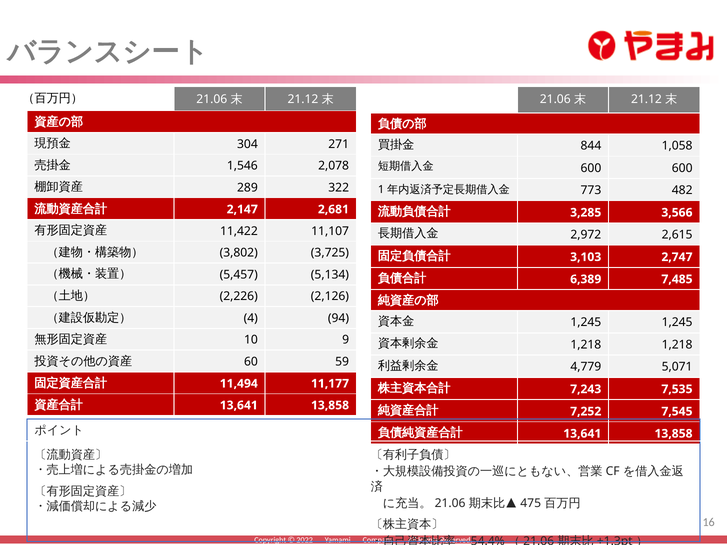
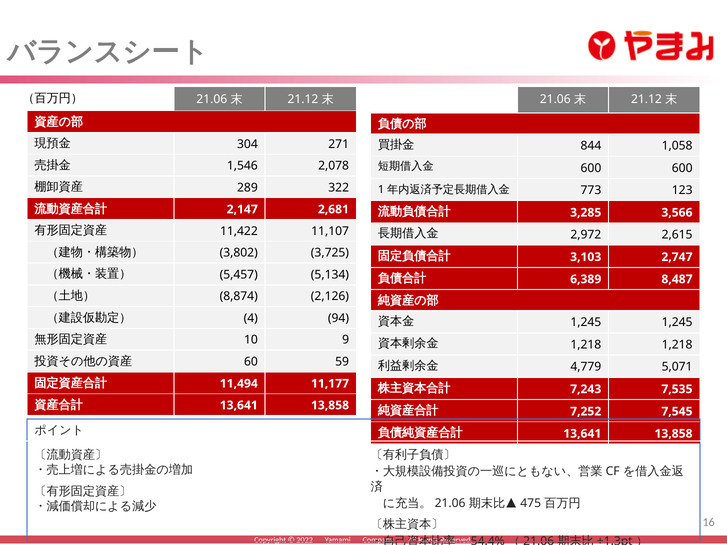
482: 482 -> 123
7,485: 7,485 -> 8,487
2,226: 2,226 -> 8,874
